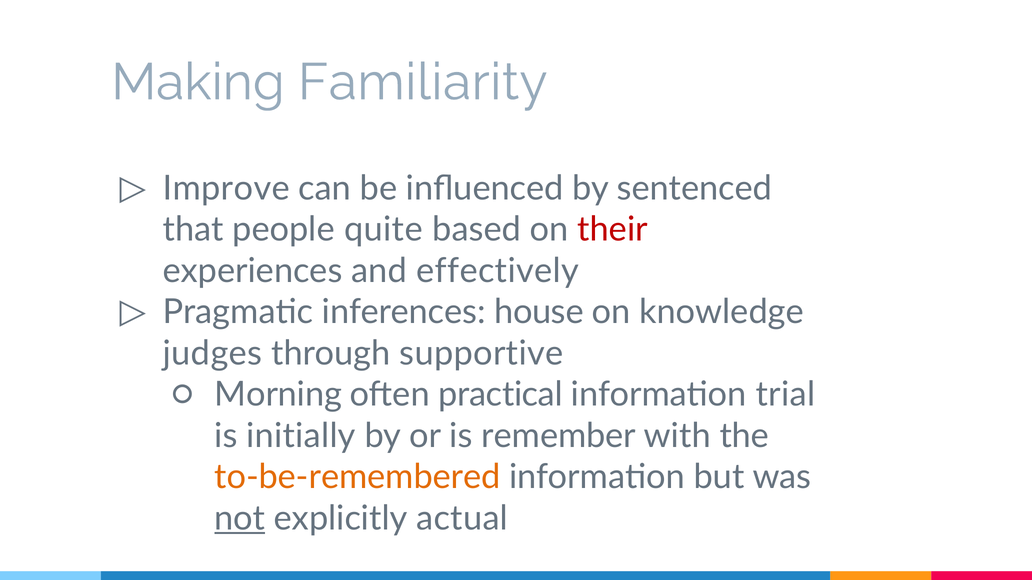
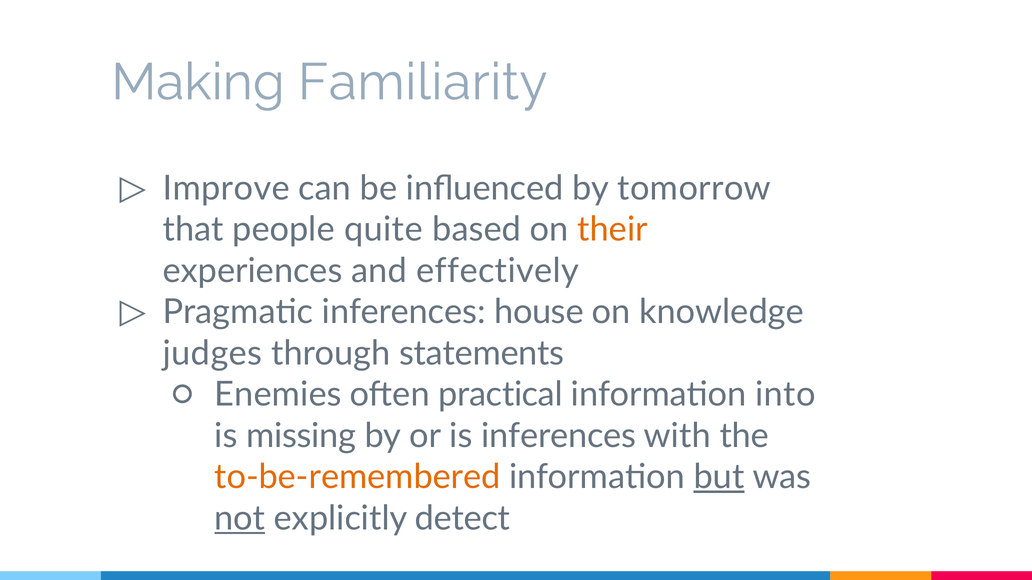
sentenced: sentenced -> tomorrow
their colour: red -> orange
supportive: supportive -> statements
Morning: Morning -> Enemies
trial: trial -> into
initially: initially -> missing
is remember: remember -> inferences
but underline: none -> present
actual: actual -> detect
